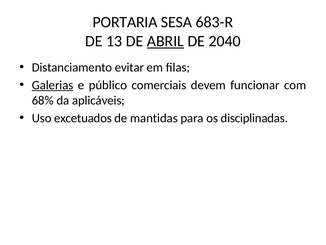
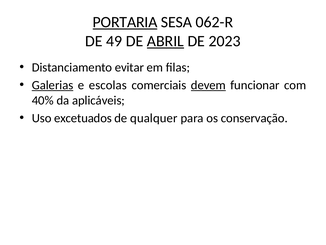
PORTARIA underline: none -> present
683-R: 683-R -> 062-R
13: 13 -> 49
2040: 2040 -> 2023
público: público -> escolas
devem underline: none -> present
68%: 68% -> 40%
mantidas: mantidas -> qualquer
disciplinadas: disciplinadas -> conservação
